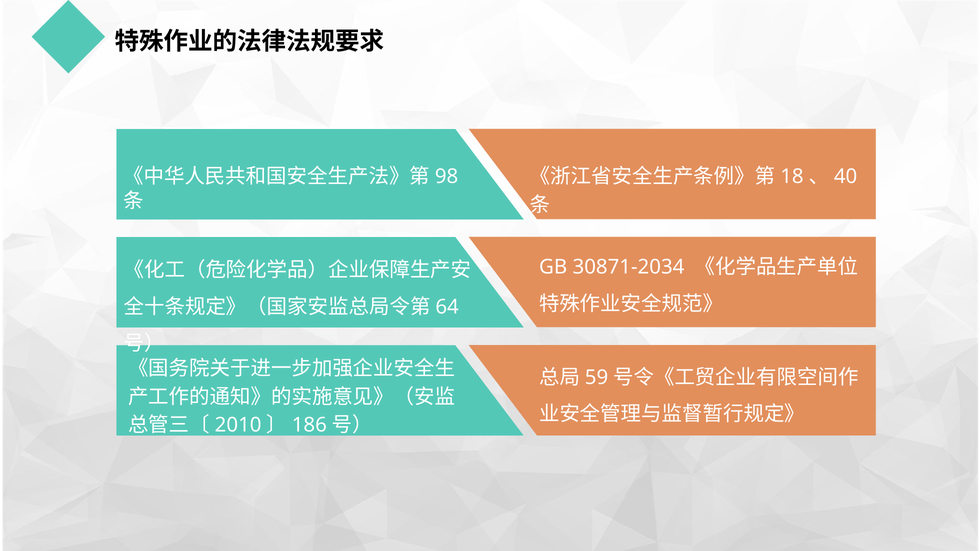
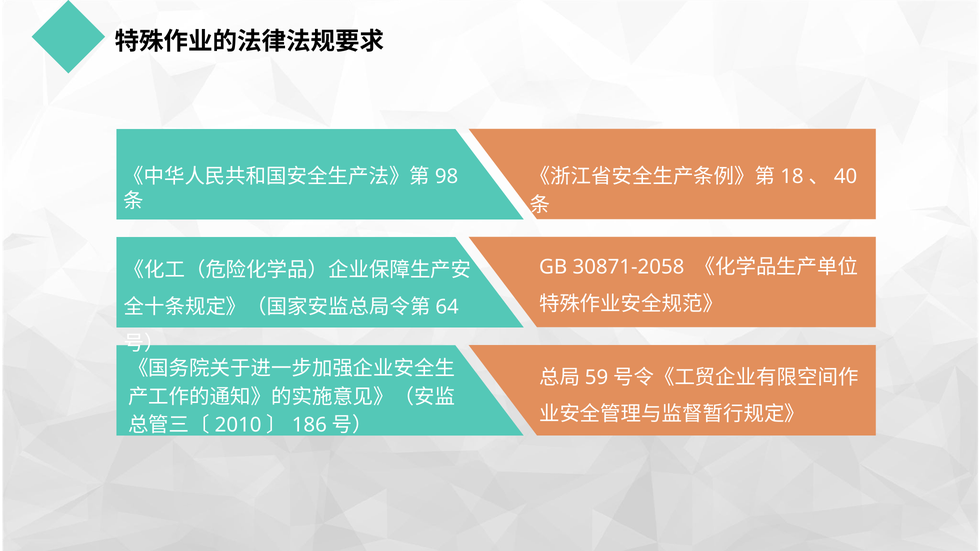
30871-2034: 30871-2034 -> 30871-2058
